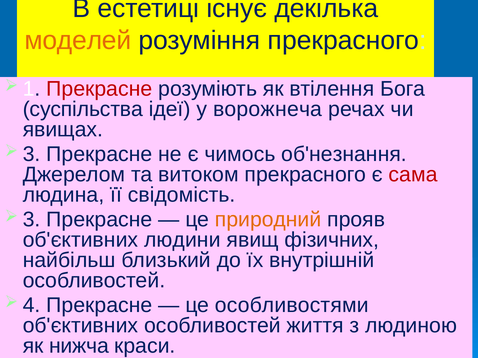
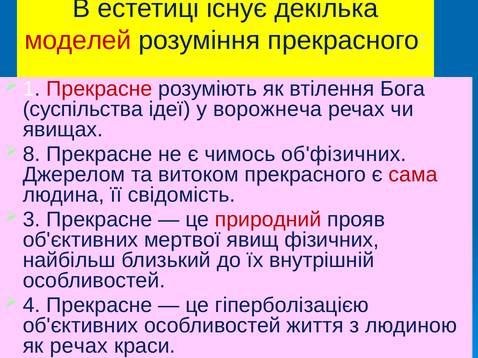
моделей colour: orange -> red
3 at (32, 154): 3 -> 8
об'незнання: об'незнання -> об'фізичних
природний colour: orange -> red
людини: людини -> мертвої
особливостями: особливостями -> гіперболізацією
як нижча: нижча -> речах
